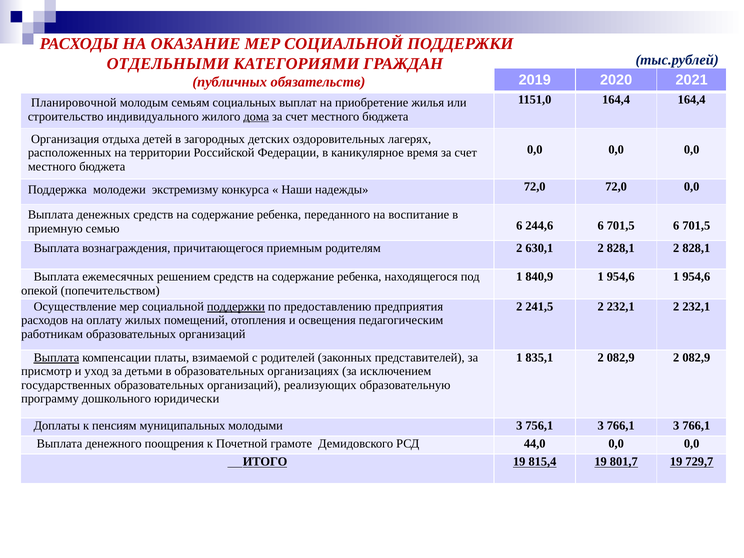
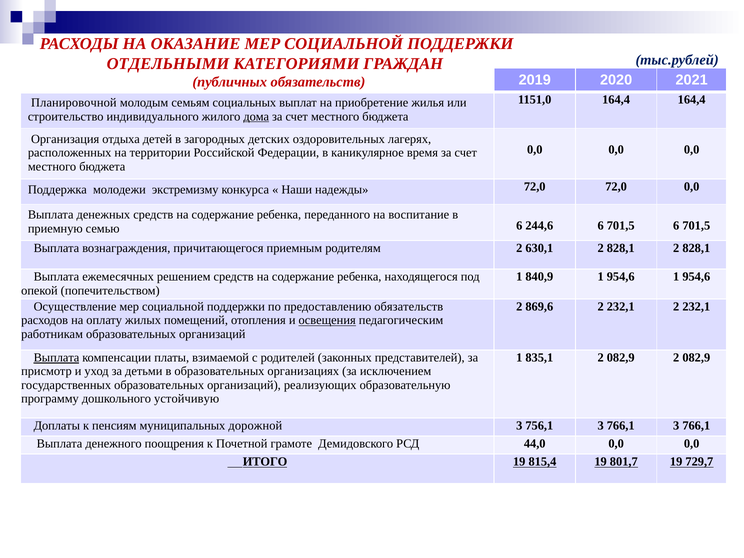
поддержки at (236, 307) underline: present -> none
предоставлению предприятия: предприятия -> обязательств
241,5: 241,5 -> 869,6
освещения underline: none -> present
юридически: юридически -> устойчивую
молодыми: молодыми -> дорожной
